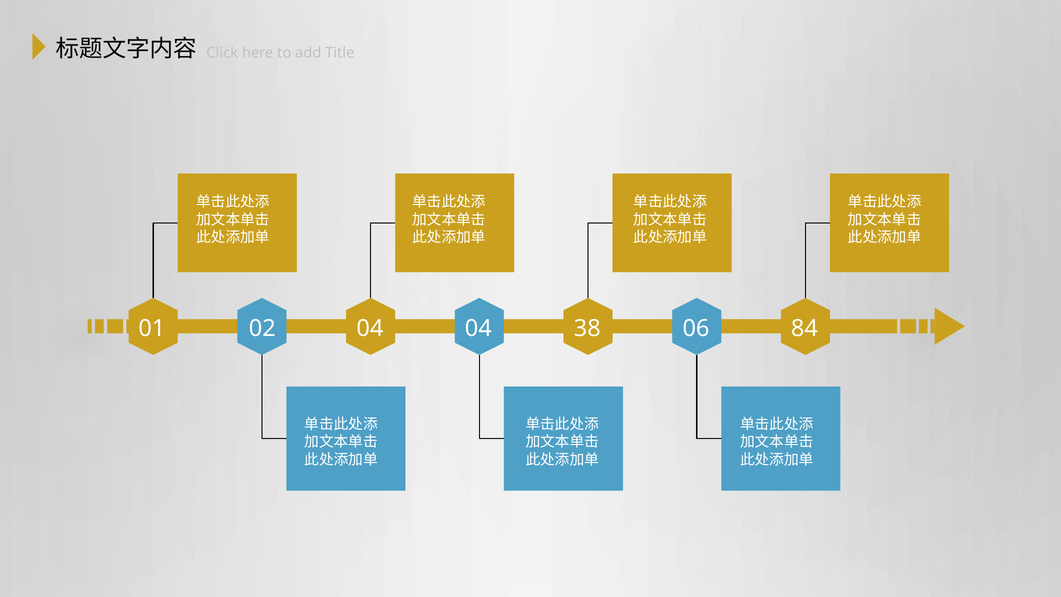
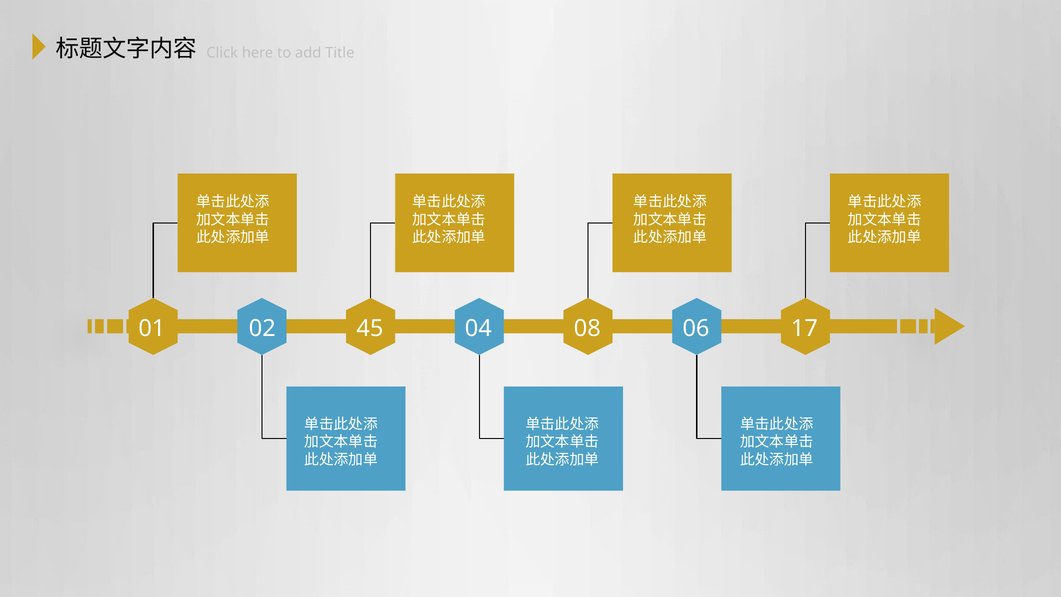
02 04: 04 -> 45
38: 38 -> 08
84: 84 -> 17
